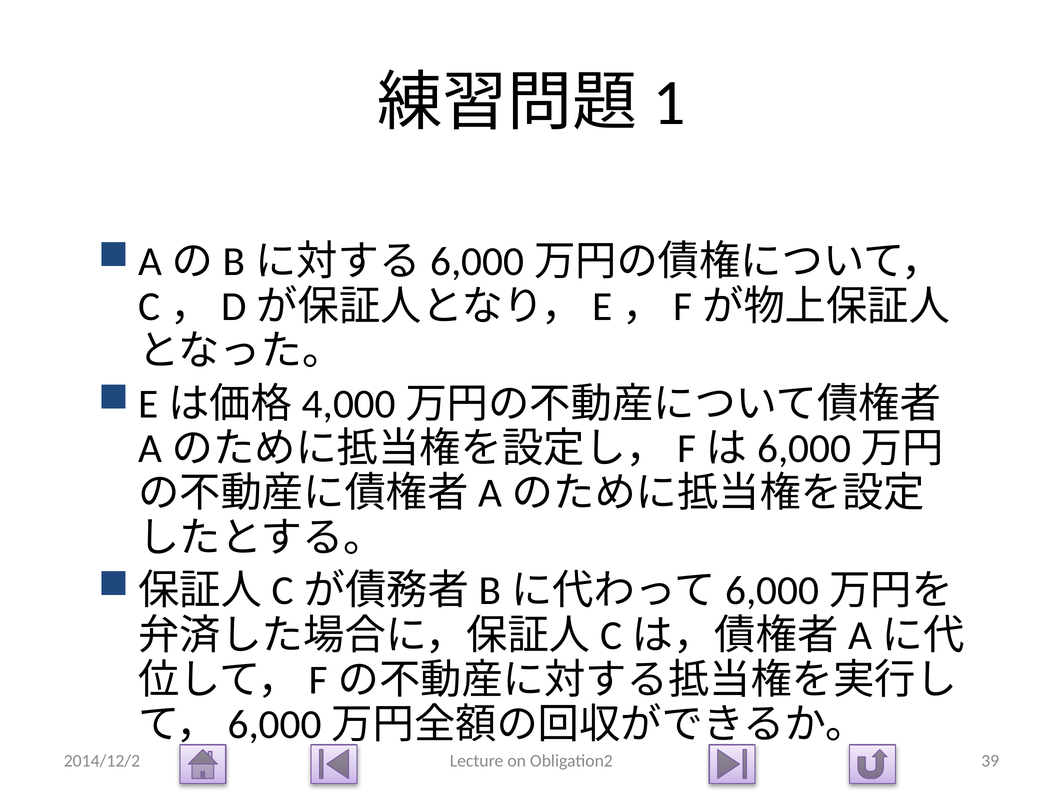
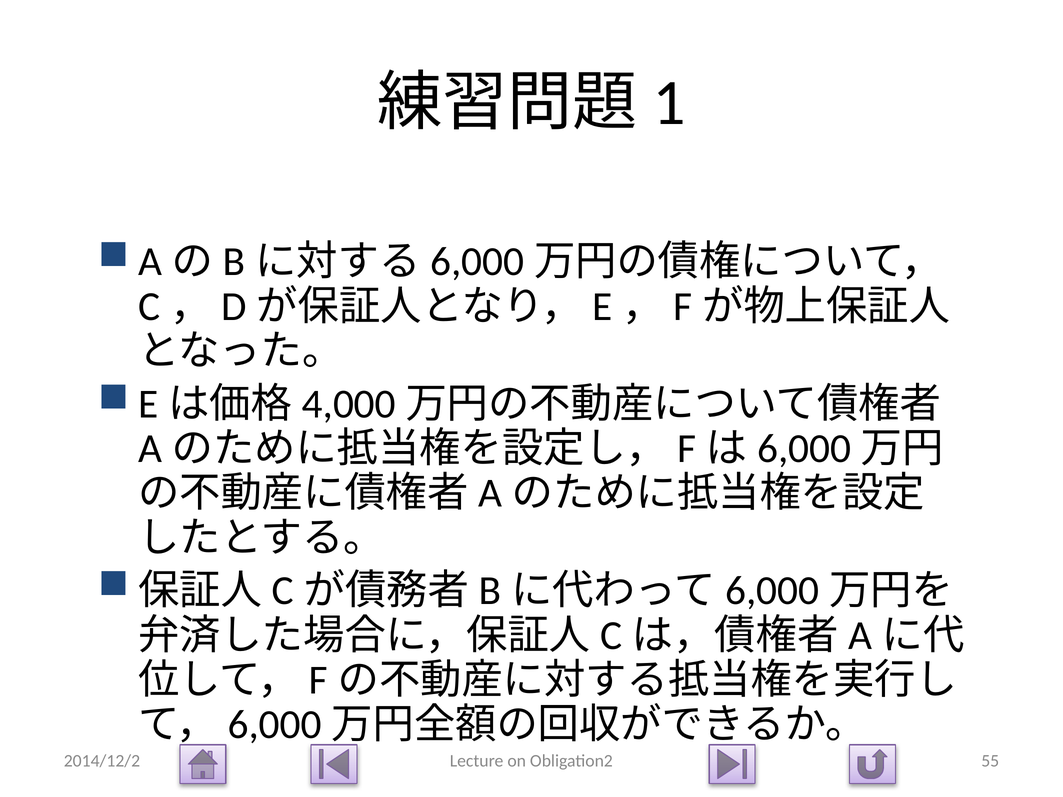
39: 39 -> 55
